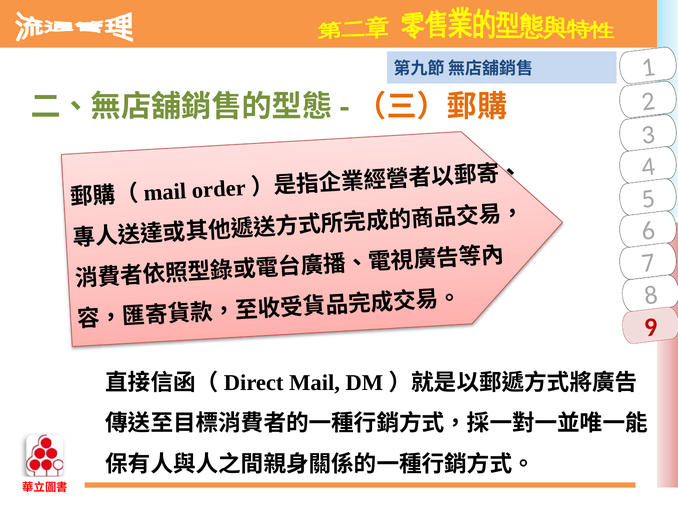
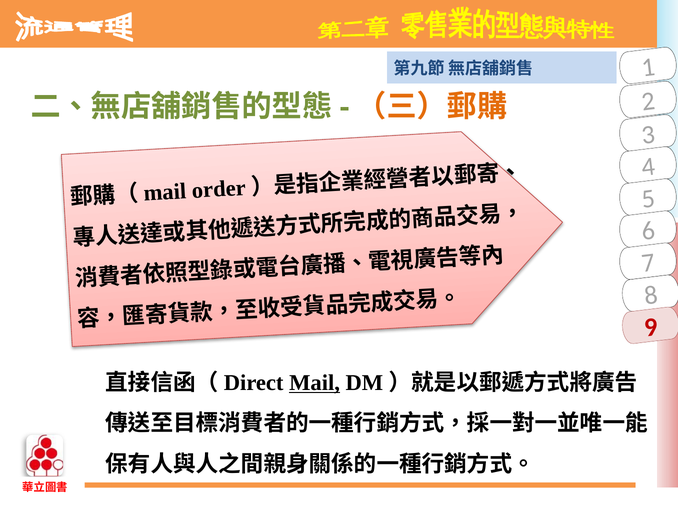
Mail at (315, 382) underline: none -> present
